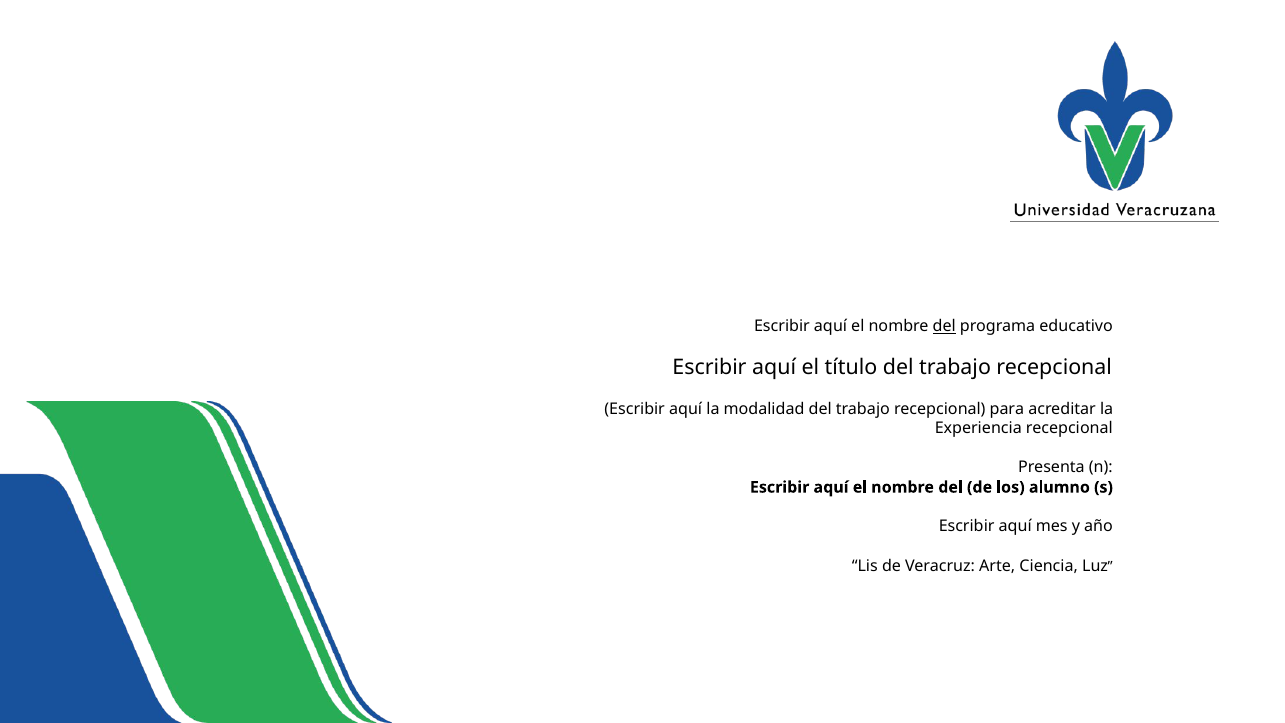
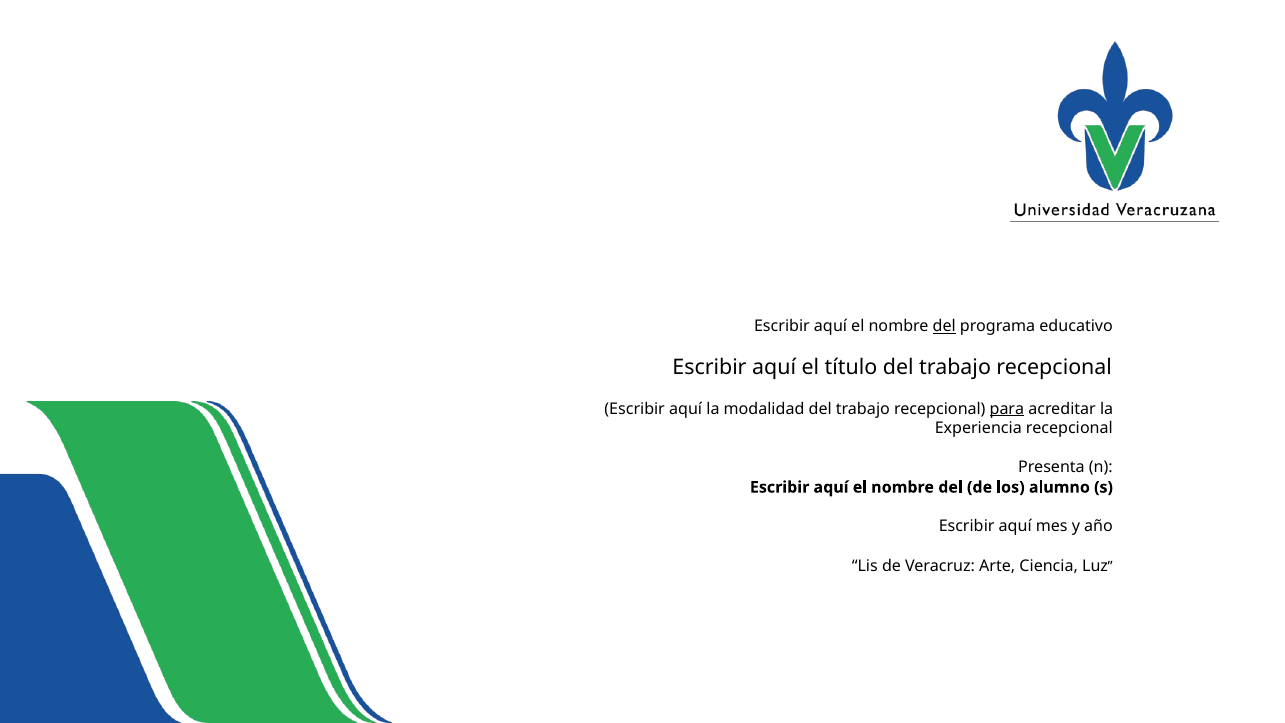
para underline: none -> present
